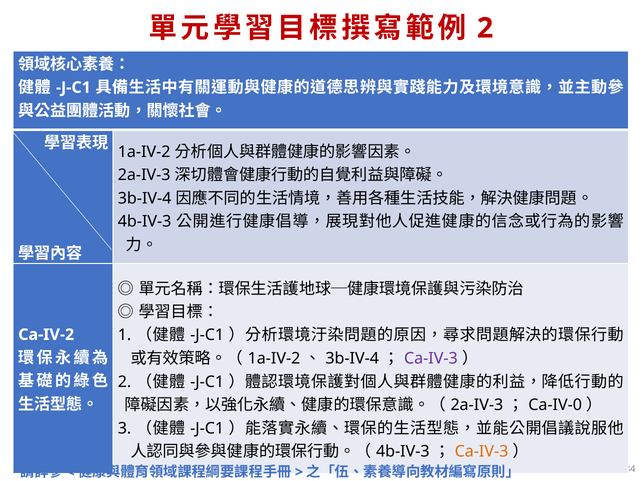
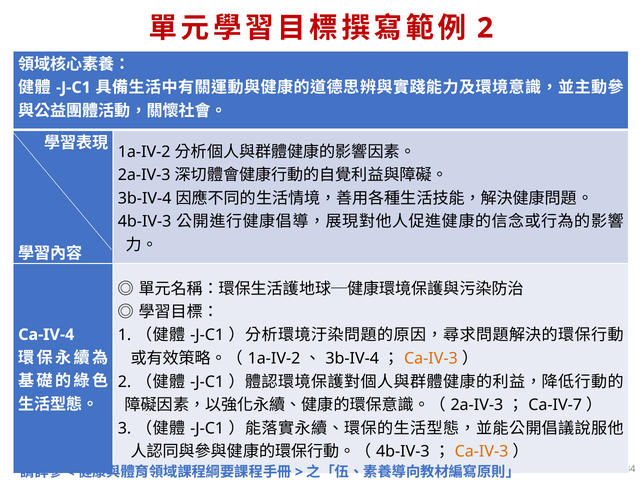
Ca-IV-2: Ca-IV-2 -> Ca-IV-4
Ca-IV-3 at (431, 359) colour: purple -> orange
Ca-IV-0: Ca-IV-0 -> Ca-IV-7
